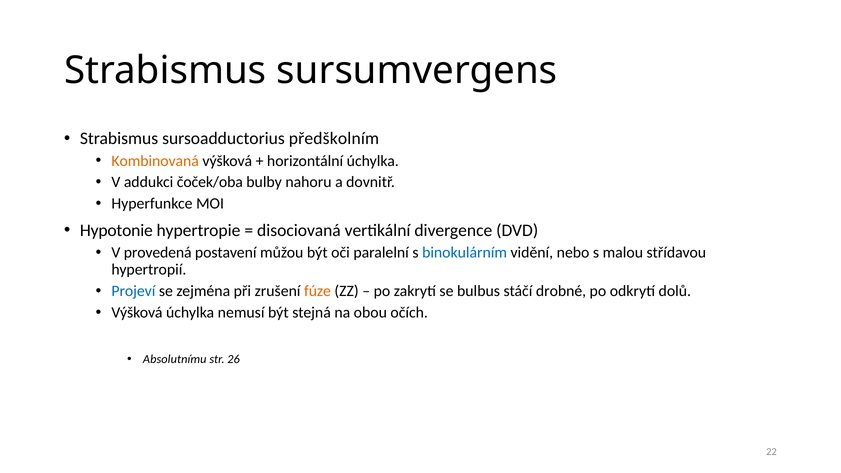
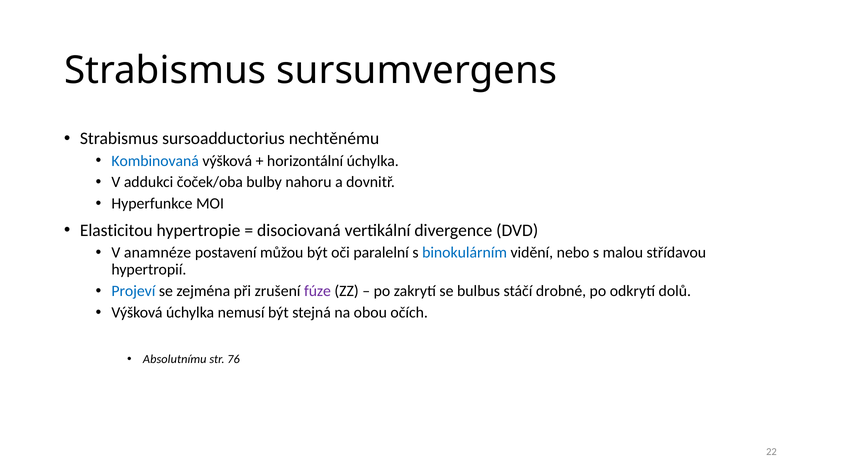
předškolním: předškolním -> nechtěnému
Kombinovaná colour: orange -> blue
Hypotonie: Hypotonie -> Elasticitou
provedená: provedená -> anamnéze
fúze colour: orange -> purple
26: 26 -> 76
